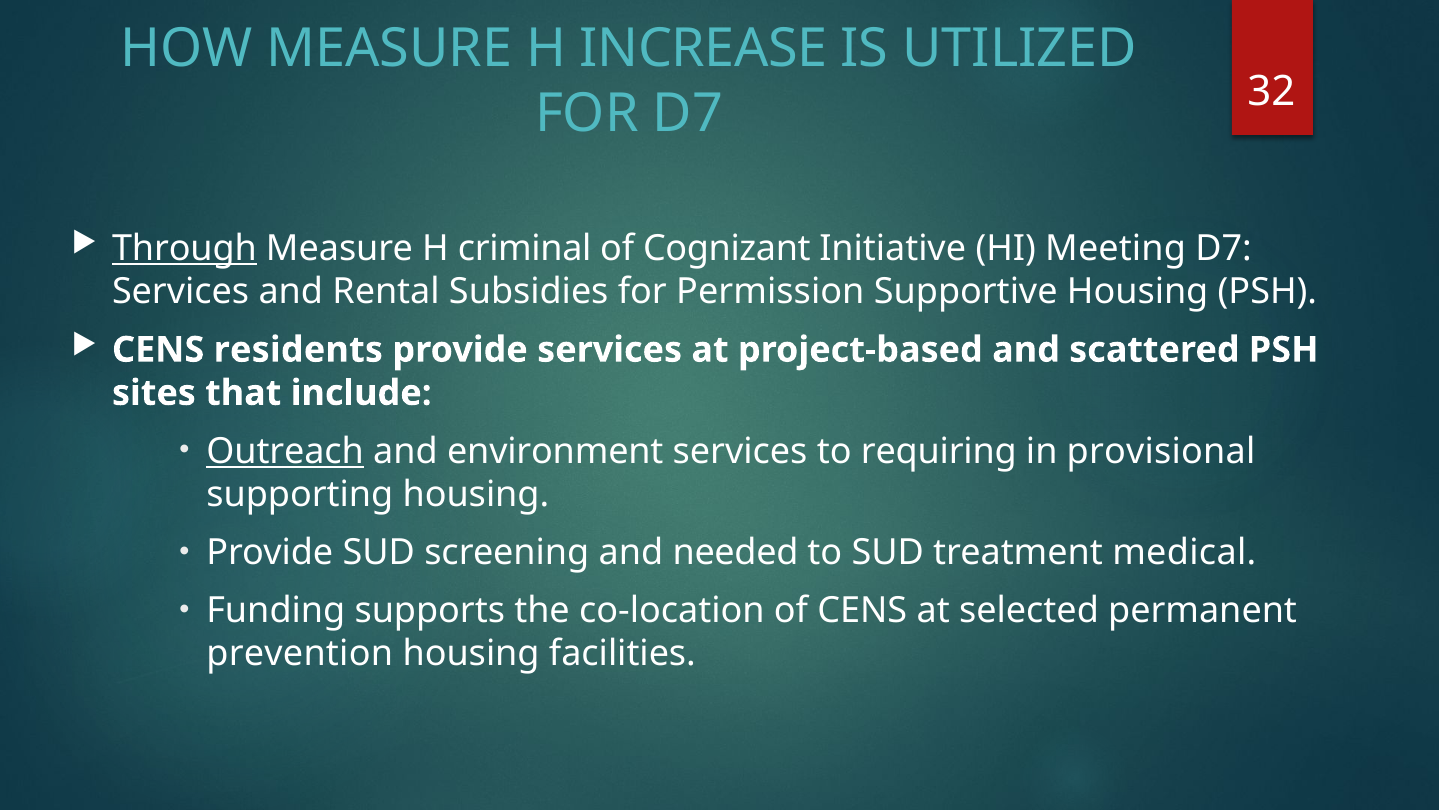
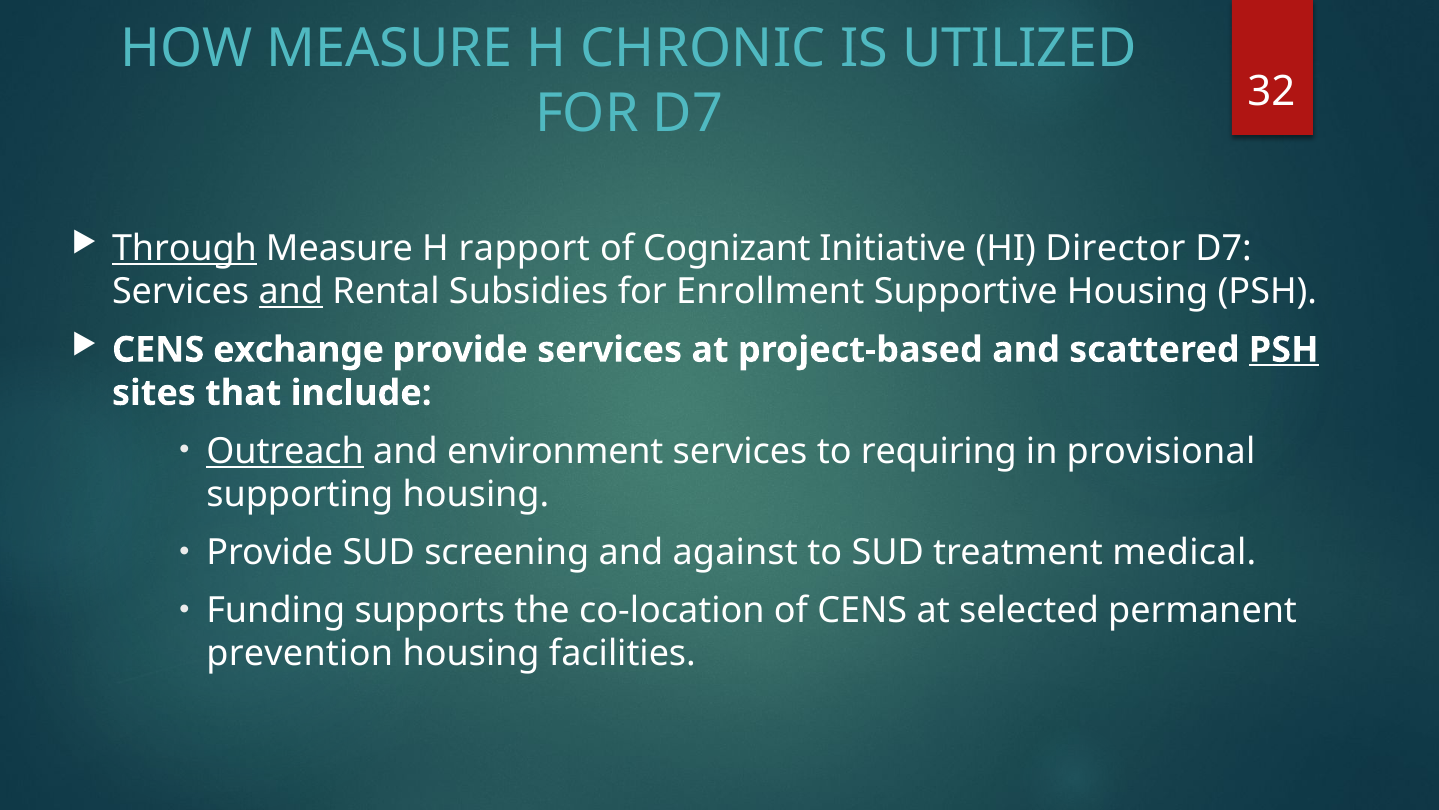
INCREASE: INCREASE -> CHRONIC
criminal: criminal -> rapport
Meeting: Meeting -> Director
and at (291, 291) underline: none -> present
Permission: Permission -> Enrollment
residents: residents -> exchange
PSH at (1284, 350) underline: none -> present
needed: needed -> against
